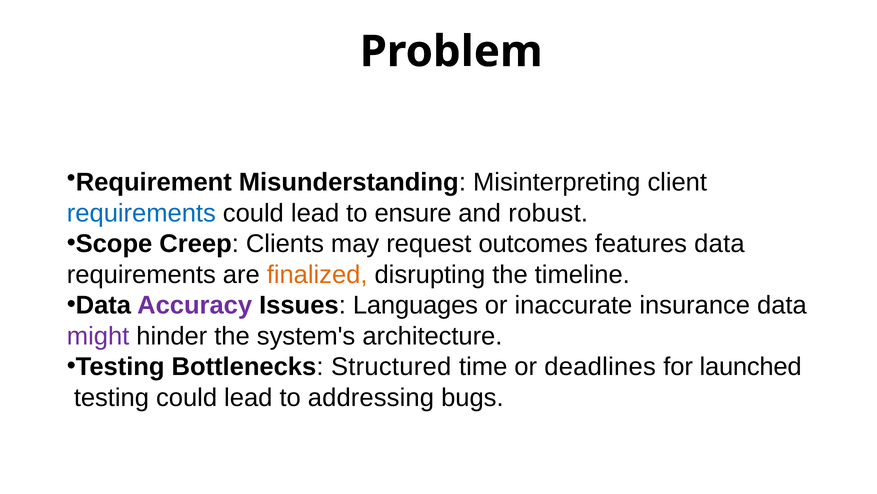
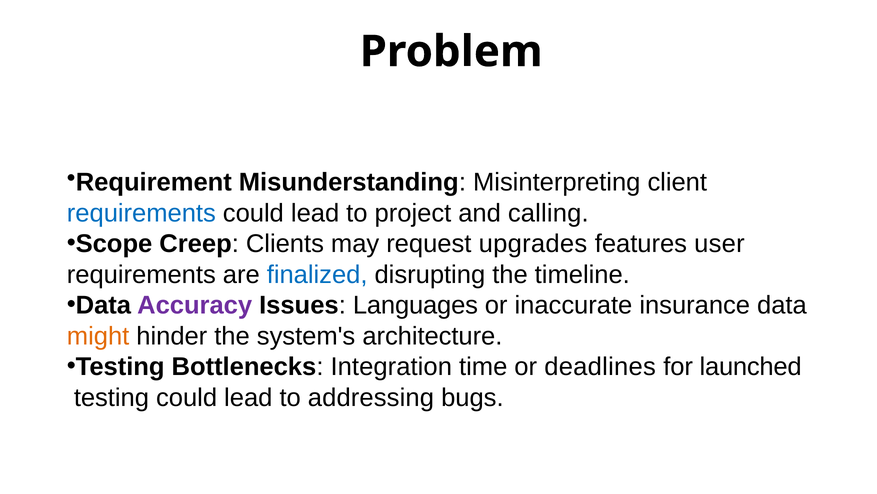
ensure: ensure -> project
robust: robust -> calling
outcomes: outcomes -> upgrades
features data: data -> user
finalized colour: orange -> blue
might colour: purple -> orange
Structured: Structured -> Integration
